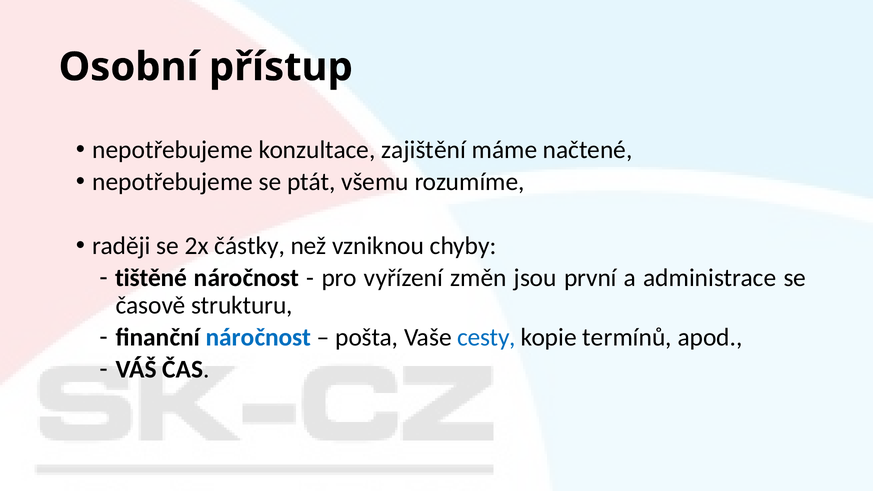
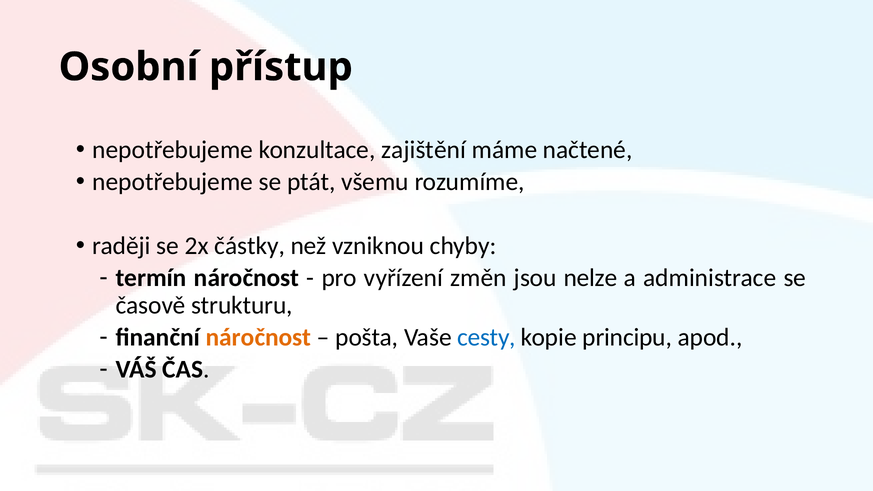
tištěné: tištěné -> termín
první: první -> nelze
náročnost at (259, 337) colour: blue -> orange
termínů: termínů -> principu
